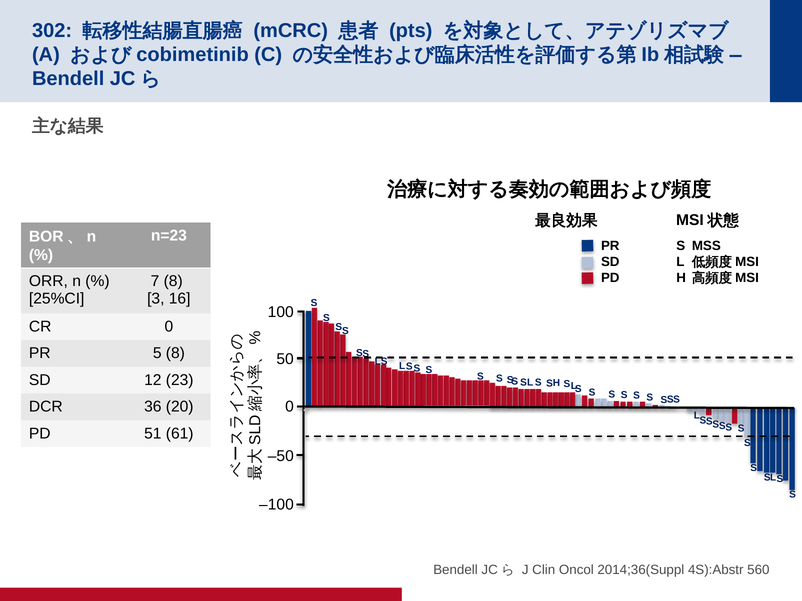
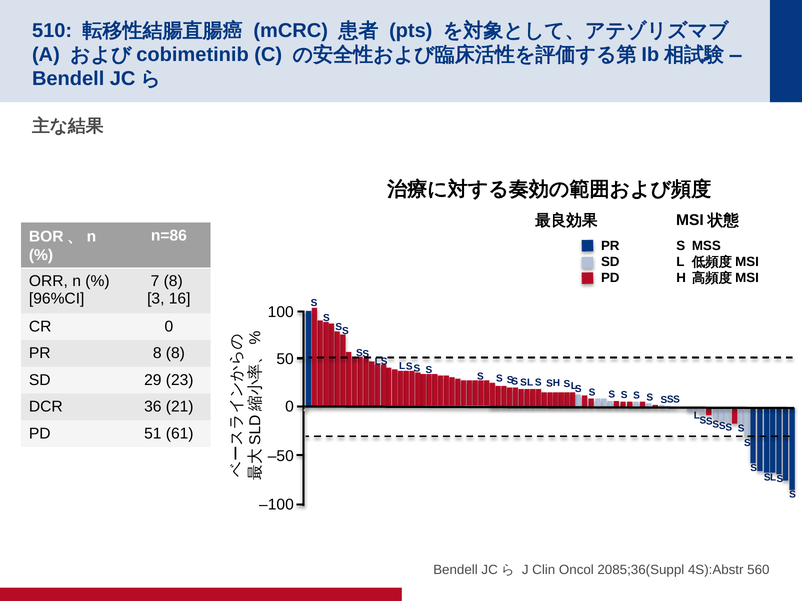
302: 302 -> 510
n=23: n=23 -> n=86
25%CI: 25%CI -> 96%CI
PR 5: 5 -> 8
12: 12 -> 29
20: 20 -> 21
2014;36(Suppl: 2014;36(Suppl -> 2085;36(Suppl
